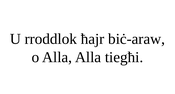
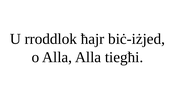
biċ-araw: biċ-araw -> biċ-iżjed
